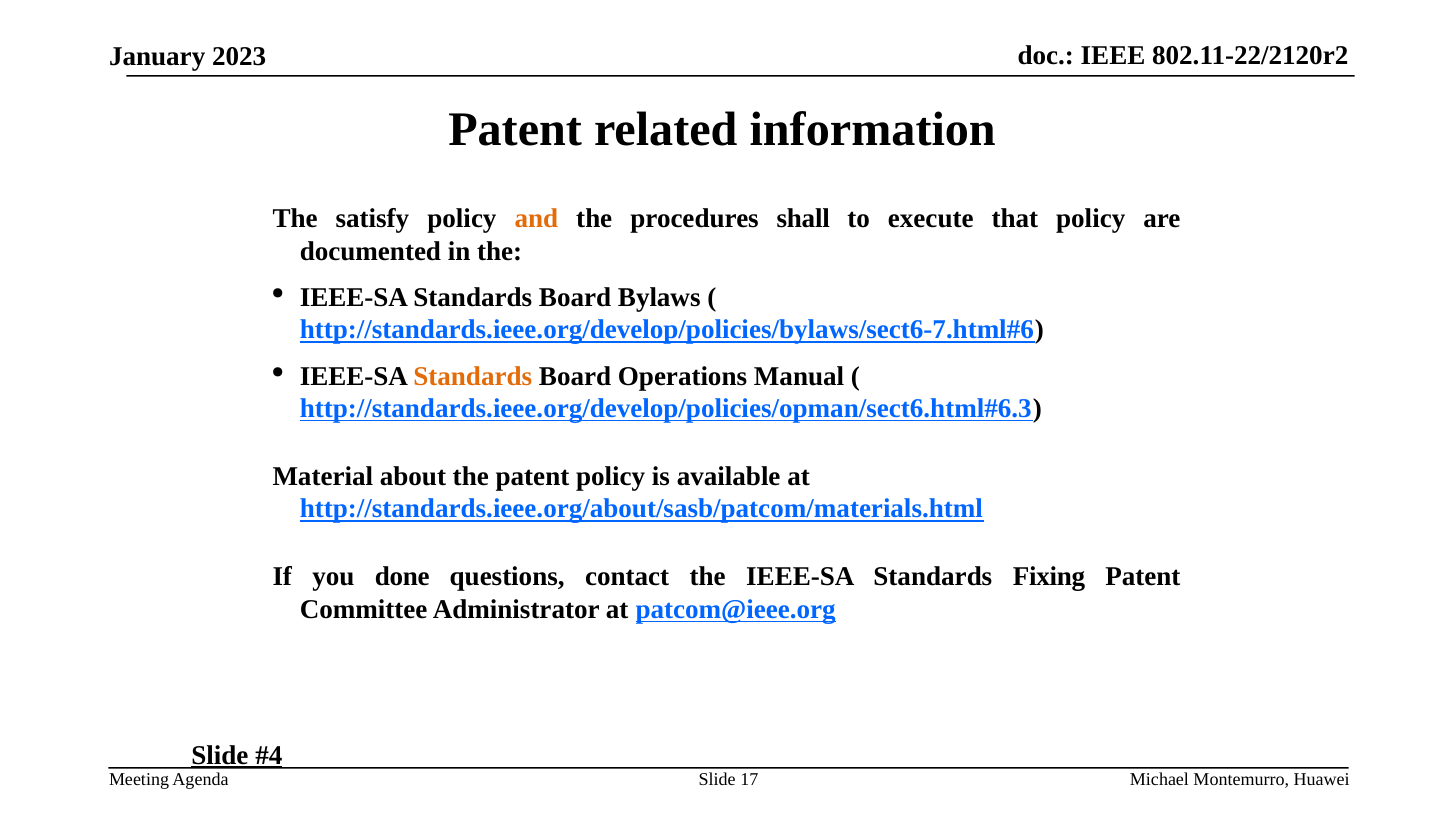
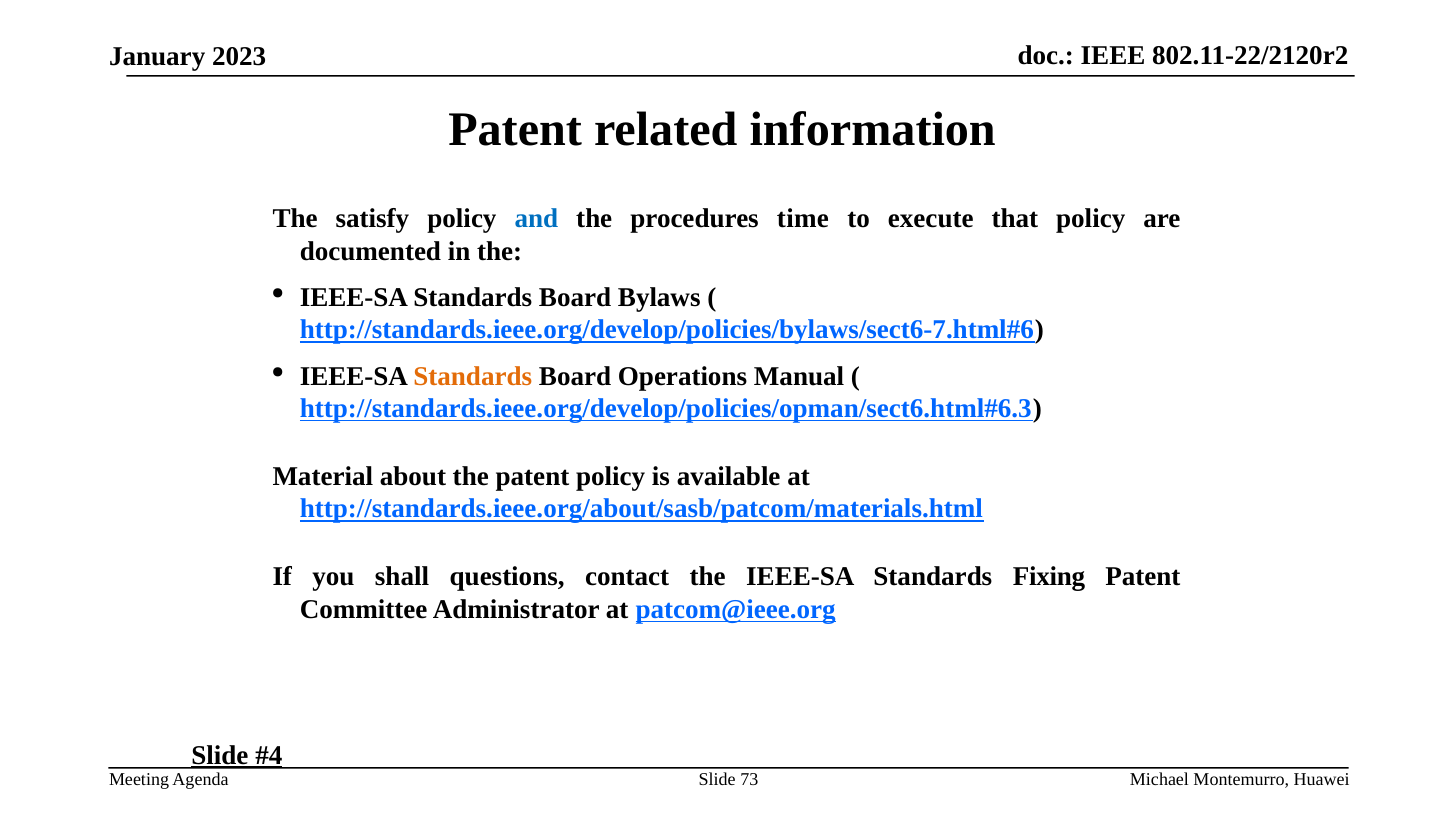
and colour: orange -> blue
shall: shall -> time
done: done -> shall
17: 17 -> 73
